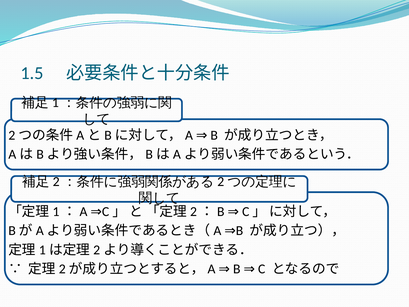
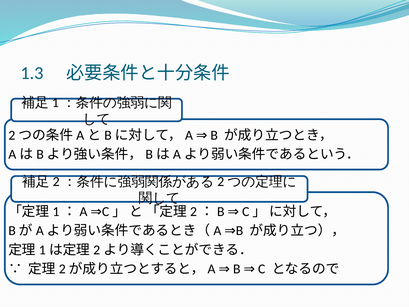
1.5: 1.5 -> 1.3
